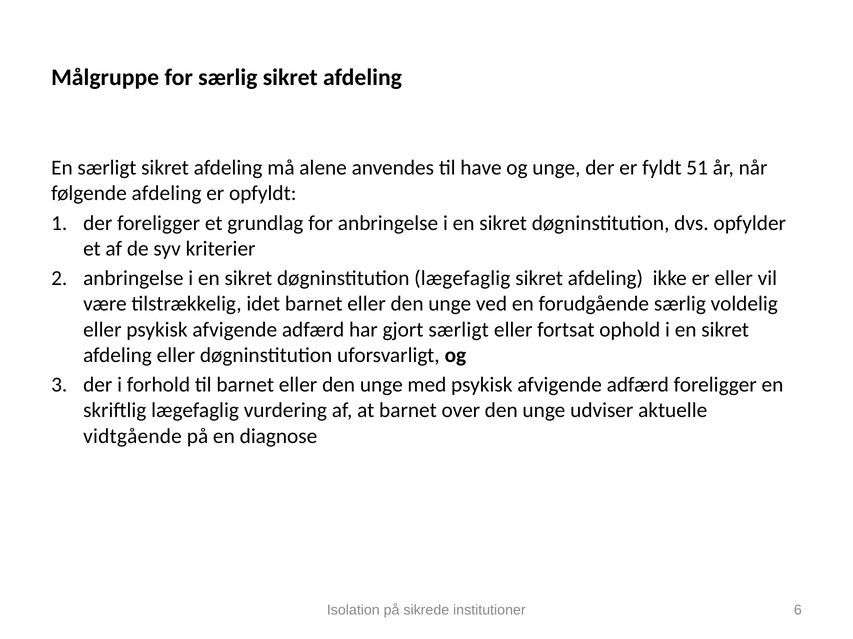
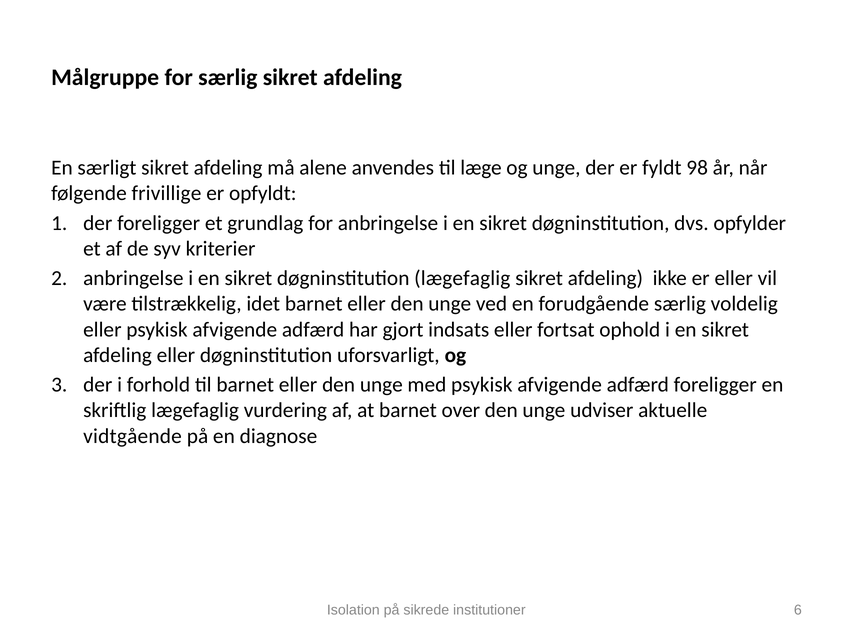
have: have -> læge
51: 51 -> 98
følgende afdeling: afdeling -> frivillige
gjort særligt: særligt -> indsats
